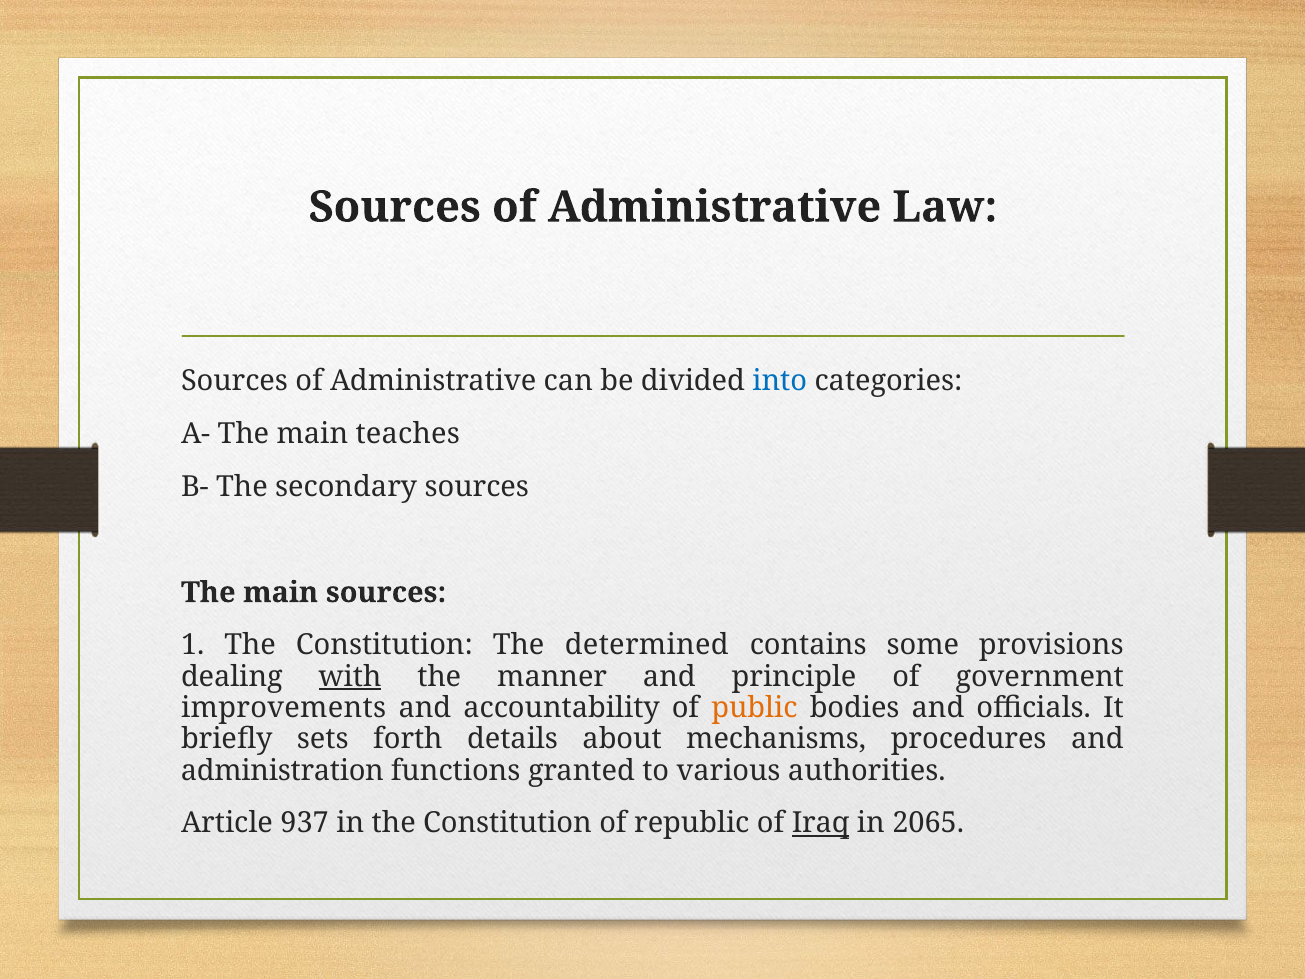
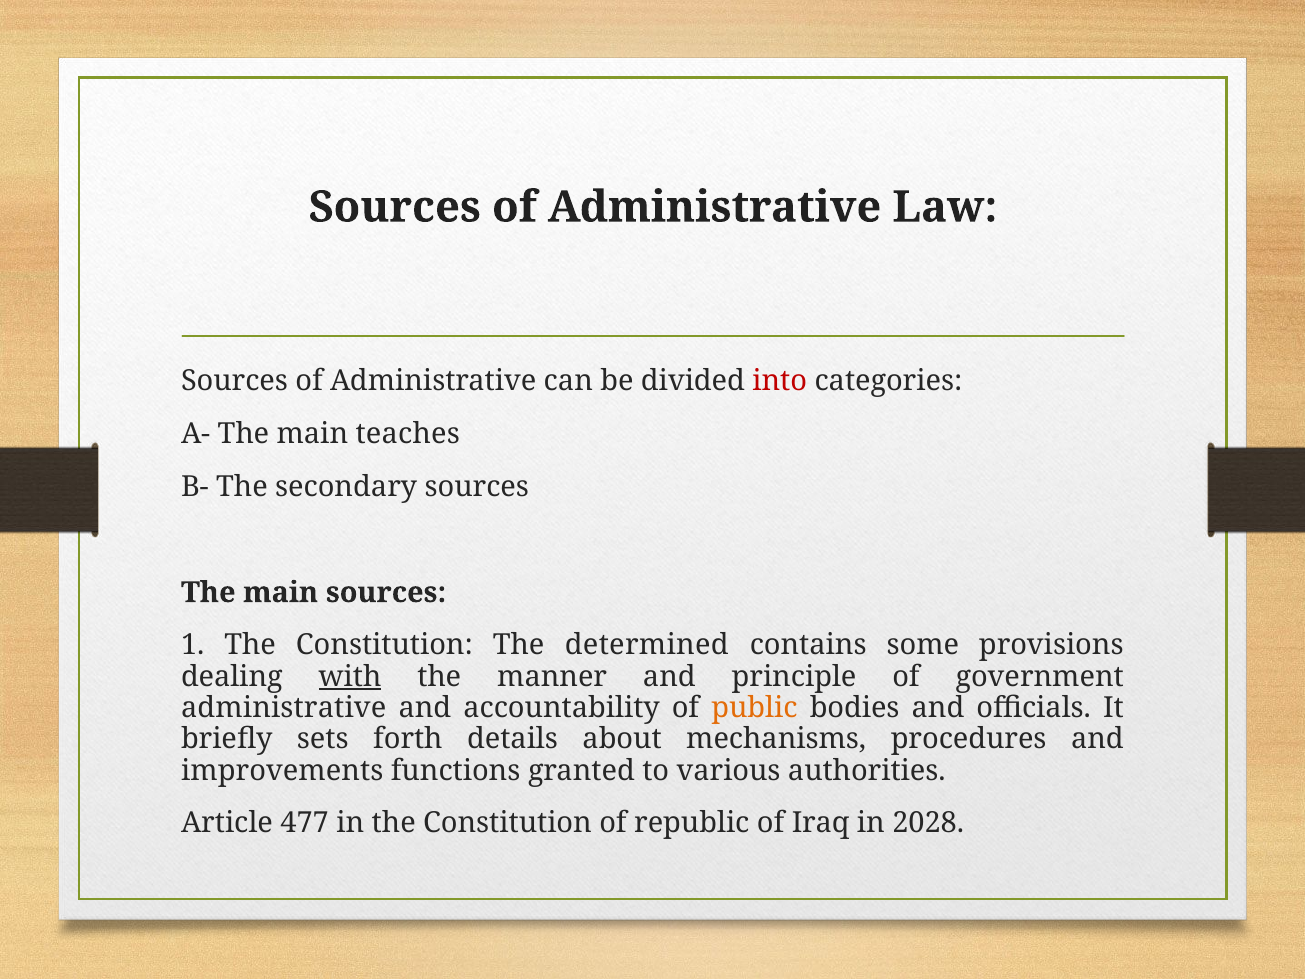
into colour: blue -> red
improvements at (284, 708): improvements -> administrative
administration: administration -> improvements
937: 937 -> 477
Iraq underline: present -> none
2065: 2065 -> 2028
